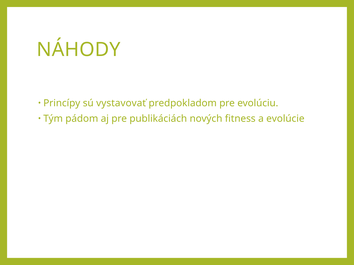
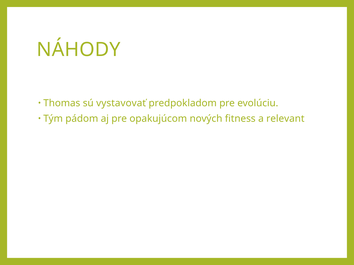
Princípy: Princípy -> Thomas
publikáciách: publikáciách -> opakujúcom
evolúcie: evolúcie -> relevant
